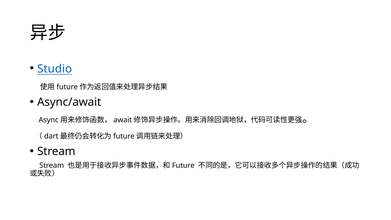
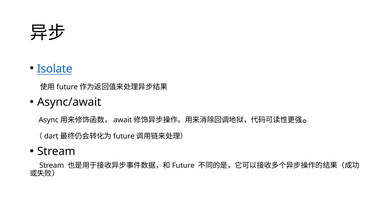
Studio: Studio -> Isolate
